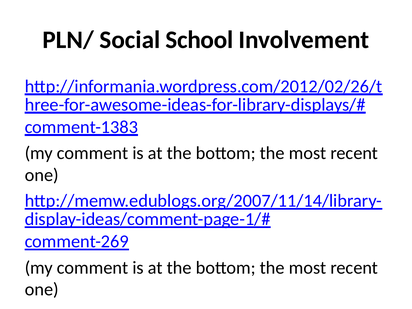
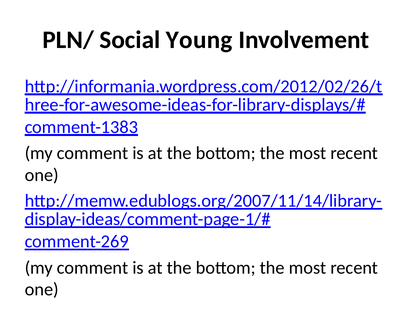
School: School -> Young
